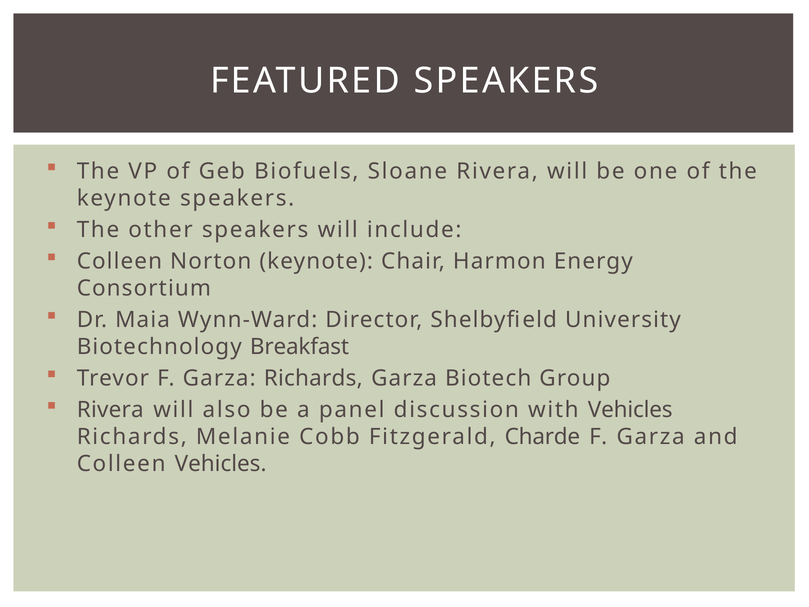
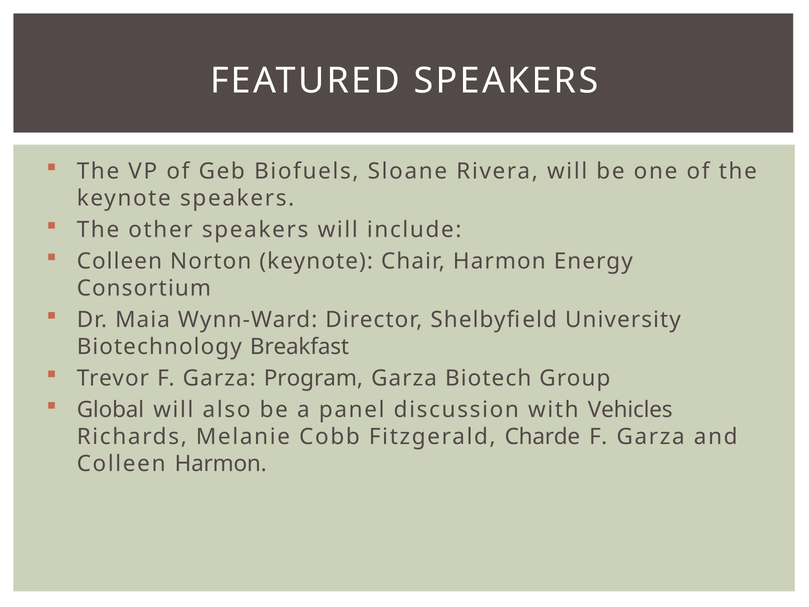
Garza Richards: Richards -> Program
Rivera at (110, 410): Rivera -> Global
Colleen Vehicles: Vehicles -> Harmon
